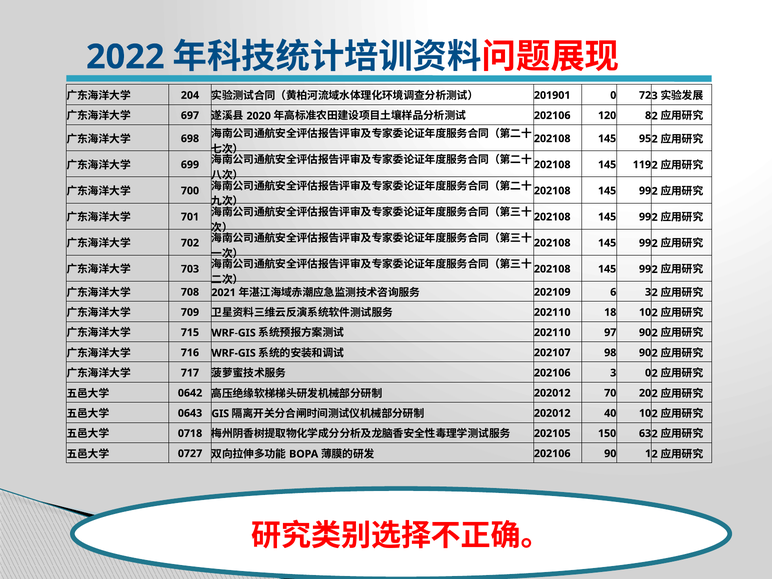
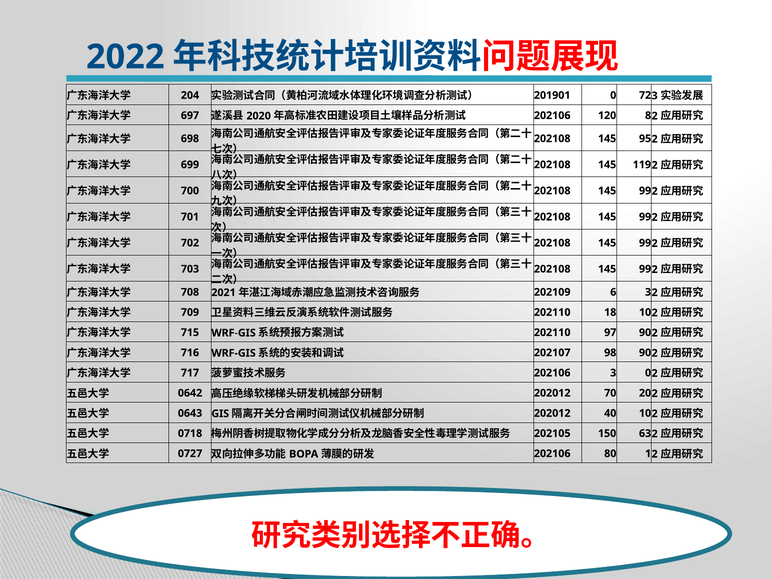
90: 90 -> 80
